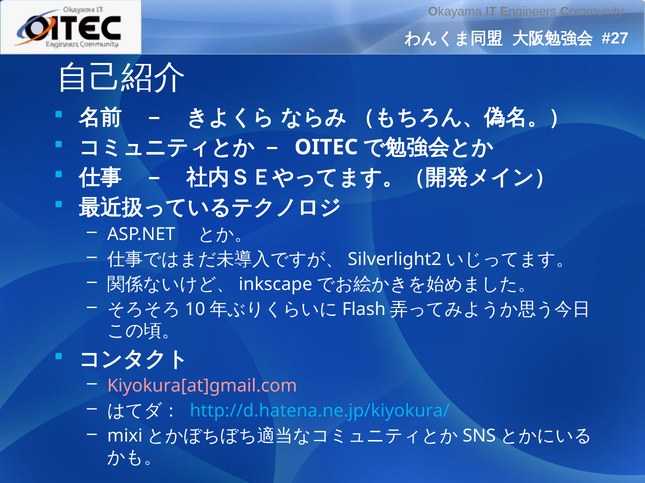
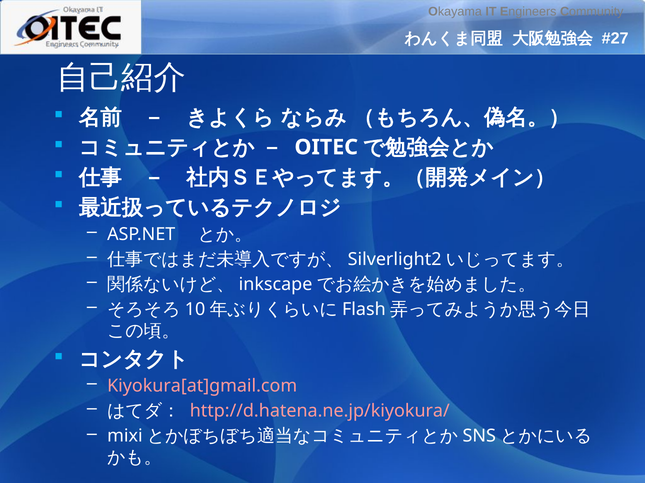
http://d.hatena.ne.jp/kiyokura/ colour: light blue -> pink
